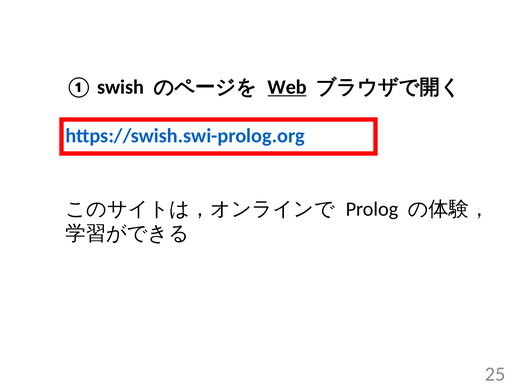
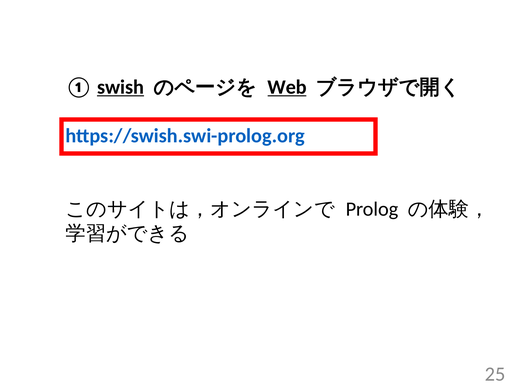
swish underline: none -> present
